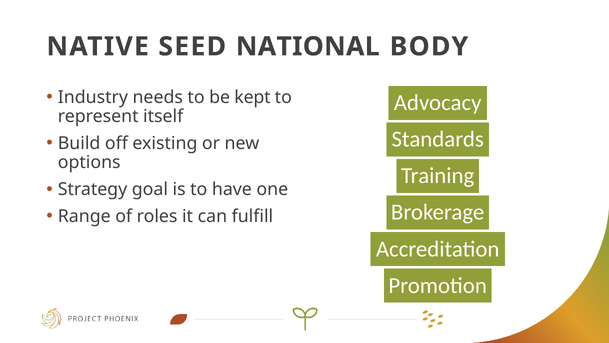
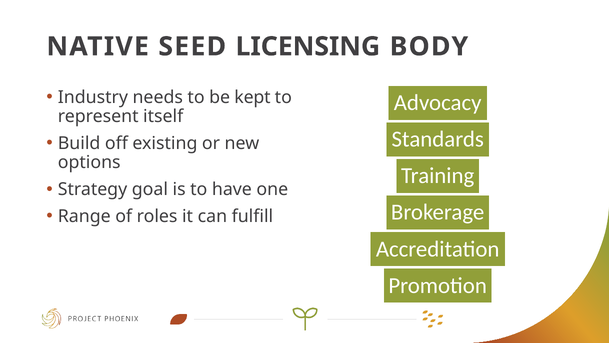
NATIONAL: NATIONAL -> LICENSING
